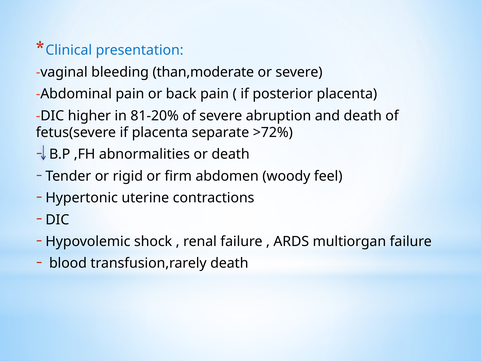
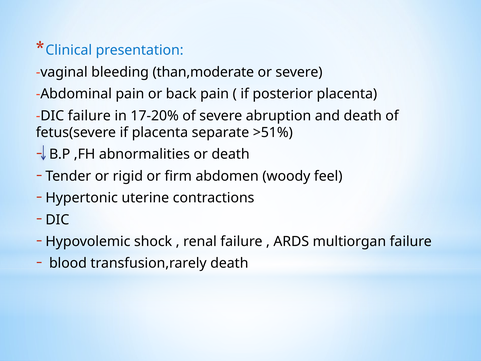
DIC higher: higher -> failure
81-20%: 81-20% -> 17-20%
>72%: >72% -> >51%
